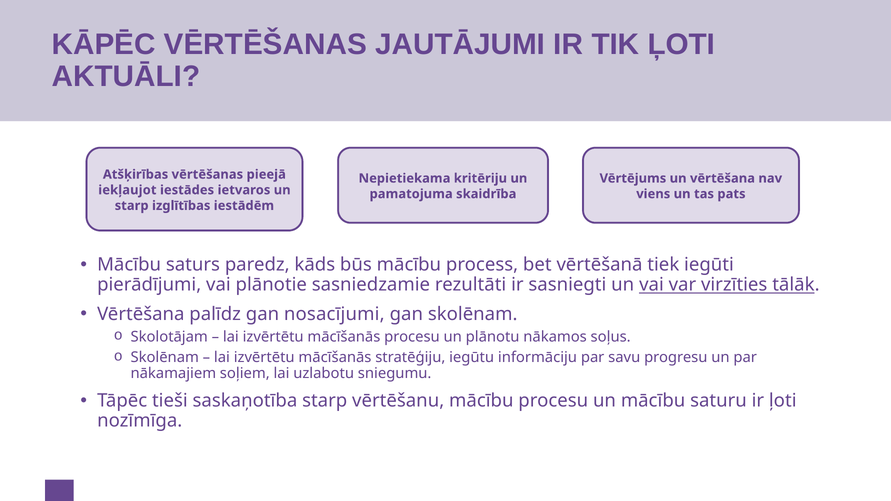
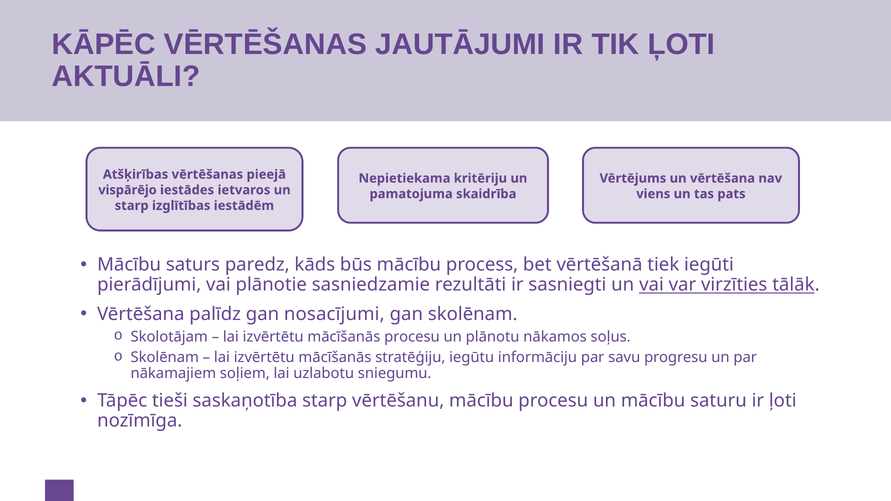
iekļaujot: iekļaujot -> vispārējo
